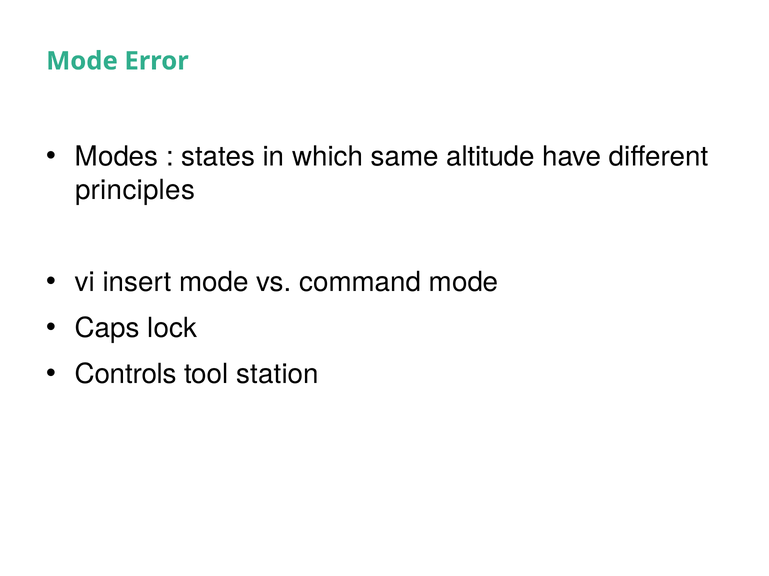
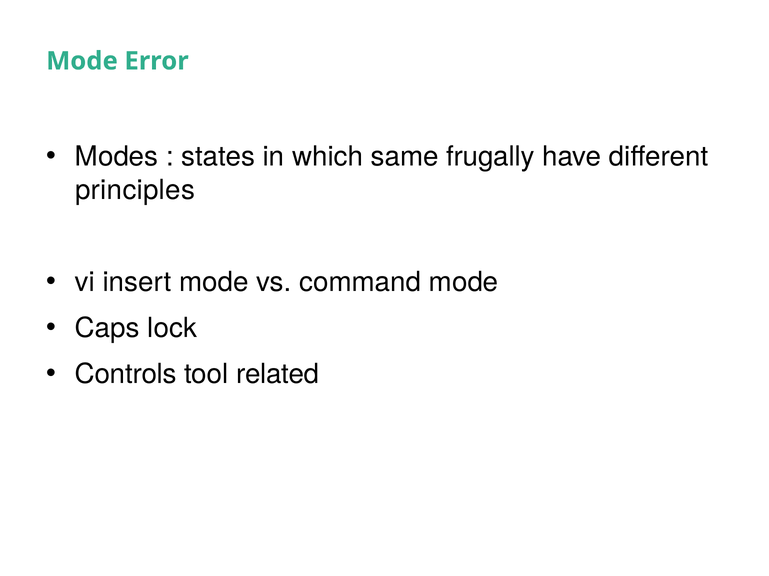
altitude: altitude -> frugally
station: station -> related
